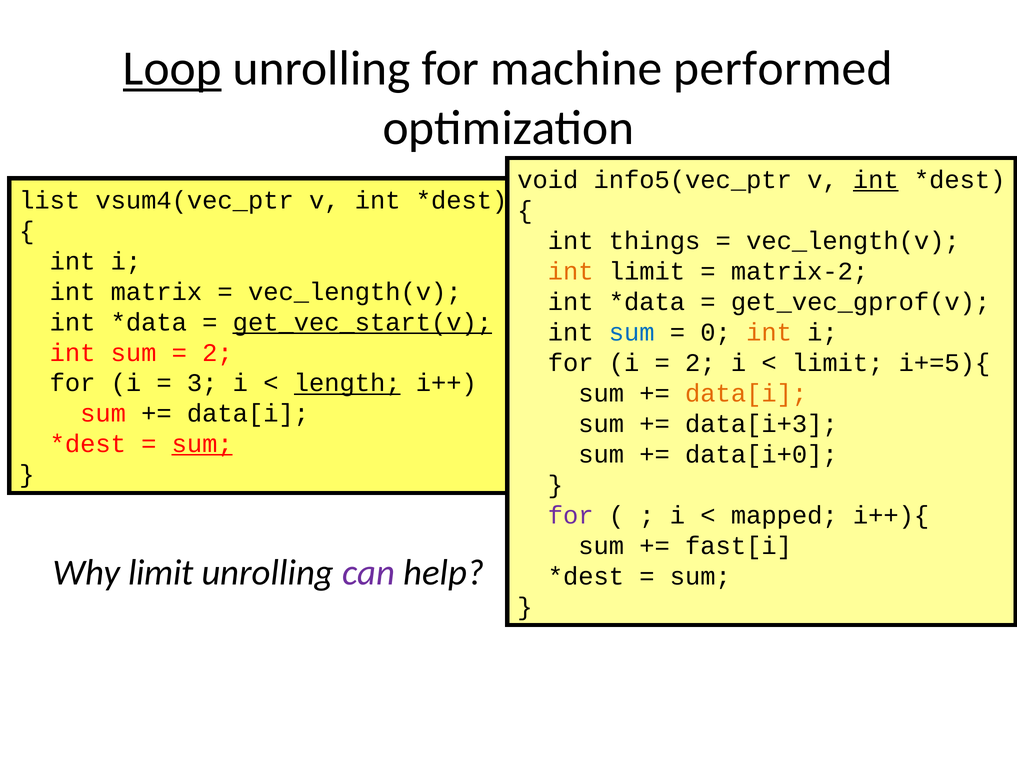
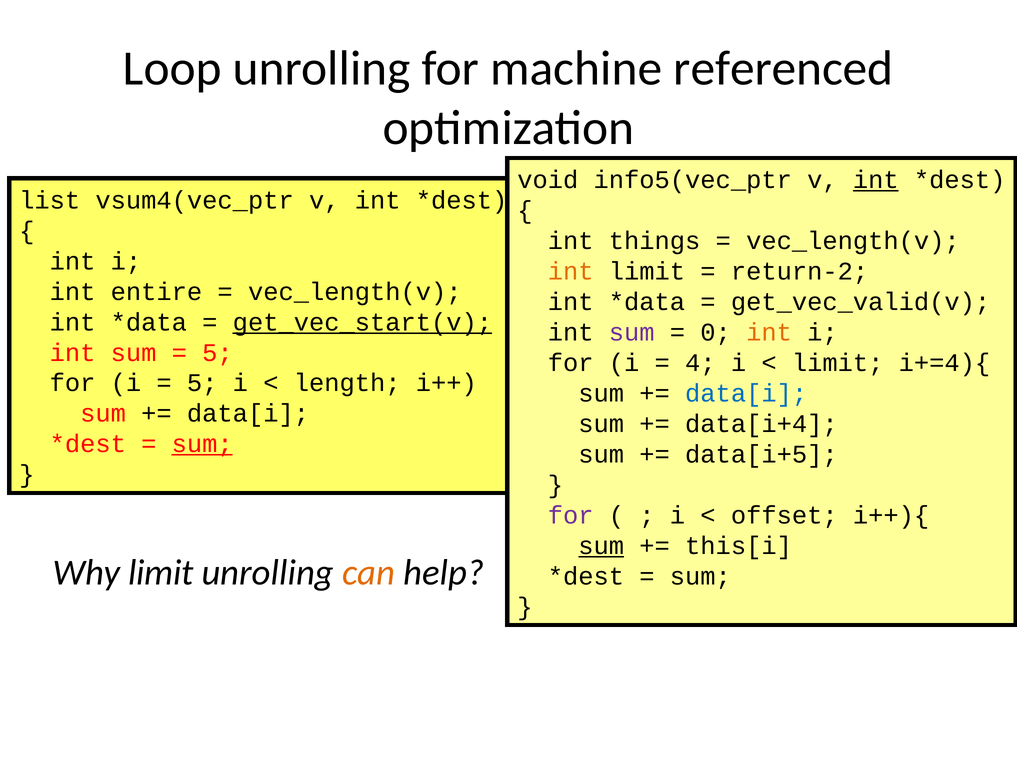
Loop underline: present -> none
performed: performed -> referenced
matrix-2: matrix-2 -> return-2
matrix: matrix -> entire
get_vec_gprof(v: get_vec_gprof(v -> get_vec_valid(v
sum at (632, 333) colour: blue -> purple
2 at (217, 353): 2 -> 5
2 at (700, 363): 2 -> 4
i+=5){: i+=5){ -> i+=4){
3 at (202, 383): 3 -> 5
length underline: present -> none
data[i at (746, 394) colour: orange -> blue
data[i+3: data[i+3 -> data[i+4
data[i+0: data[i+0 -> data[i+5
mapped: mapped -> offset
sum at (601, 546) underline: none -> present
fast[i: fast[i -> this[i
can colour: purple -> orange
